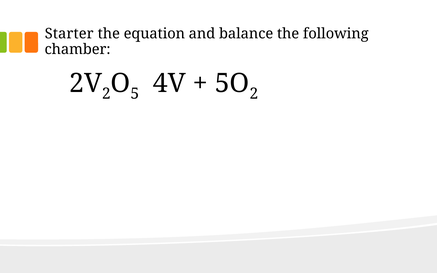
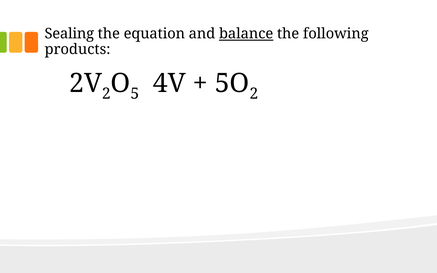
Starter: Starter -> Sealing
balance underline: none -> present
chamber: chamber -> products
